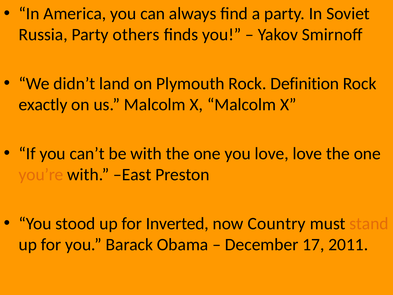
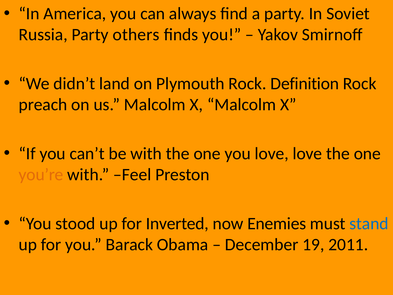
exactly: exactly -> preach
East: East -> Feel
Country: Country -> Enemies
stand colour: orange -> blue
17: 17 -> 19
